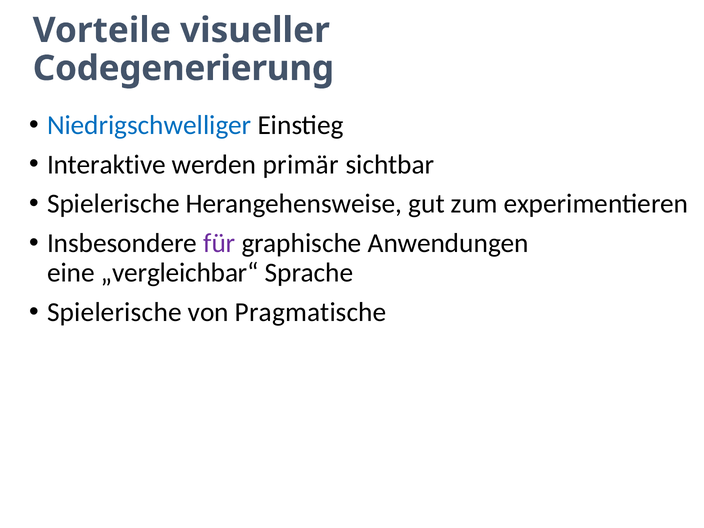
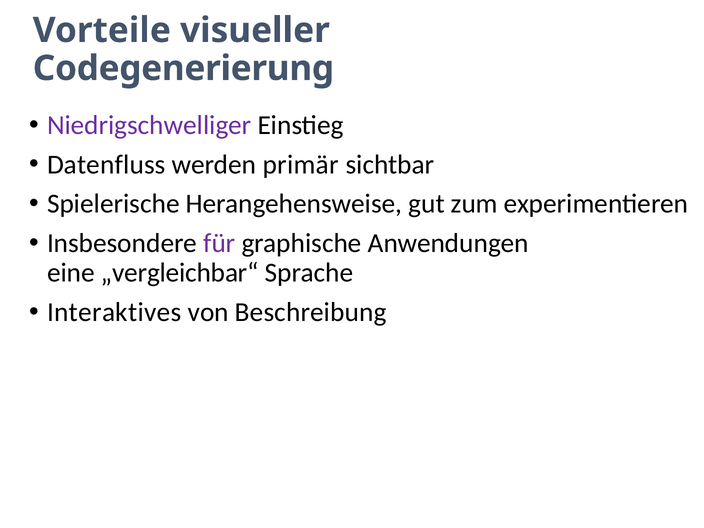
Niedrigschwelliger colour: blue -> purple
Interaktive: Interaktive -> Datenfluss
Spielerische at (114, 312): Spielerische -> Interaktives
Pragmatische: Pragmatische -> Beschreibung
